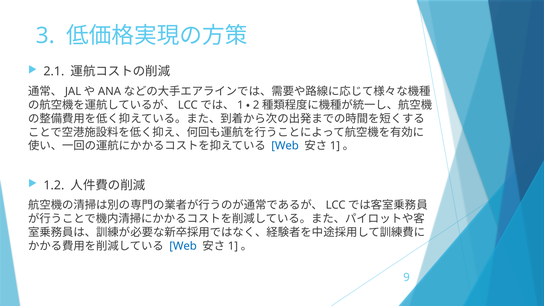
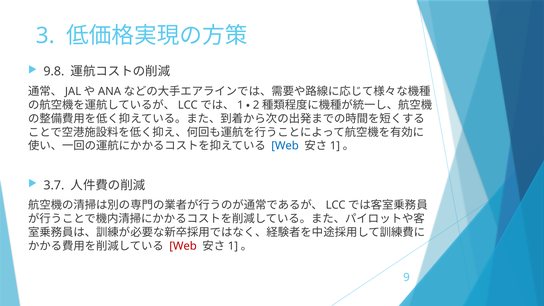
2.1: 2.1 -> 9.8
1.2: 1.2 -> 3.7
Web at (183, 246) colour: blue -> red
